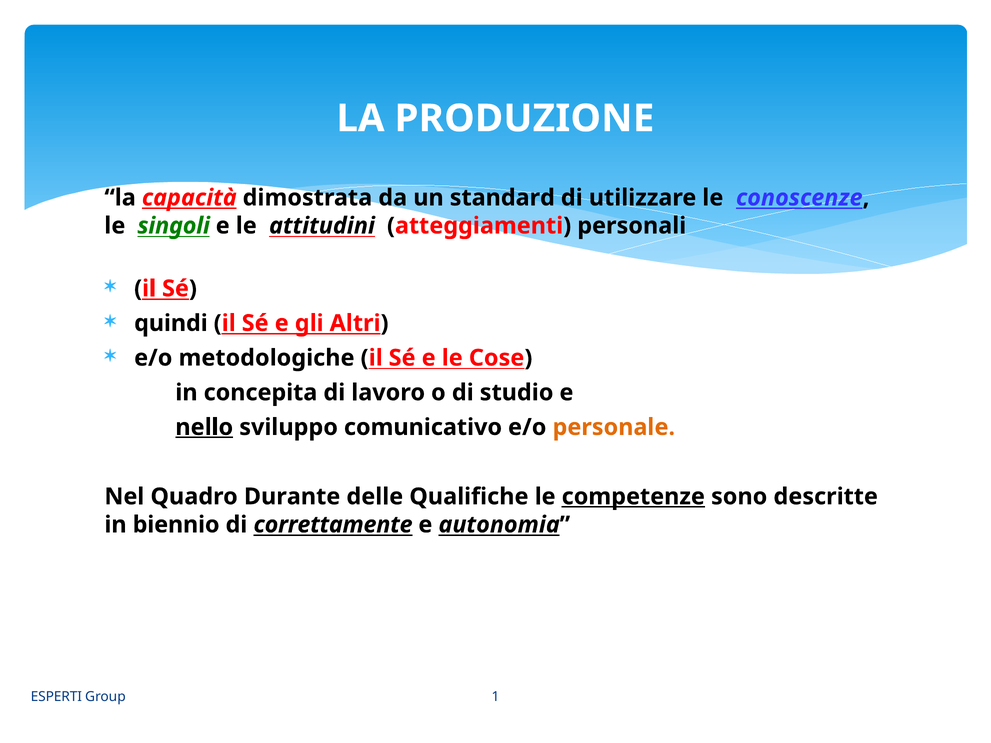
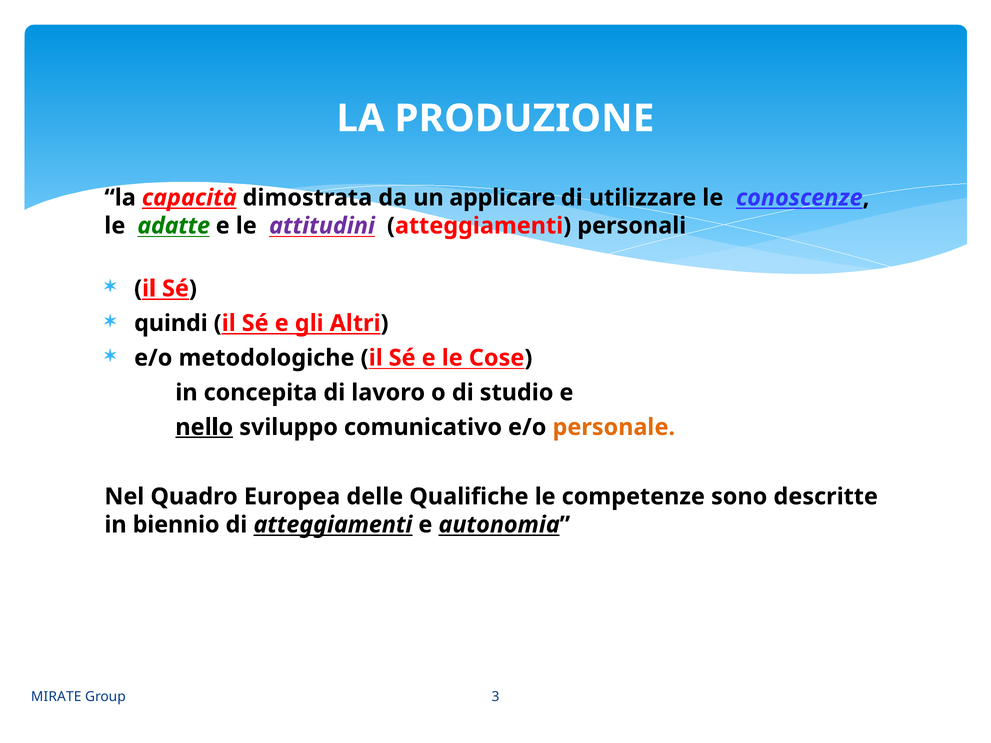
standard: standard -> applicare
singoli: singoli -> adatte
attitudini colour: black -> purple
Durante: Durante -> Europea
competenze underline: present -> none
di correttamente: correttamente -> atteggiamenti
ESPERTI: ESPERTI -> MIRATE
1: 1 -> 3
